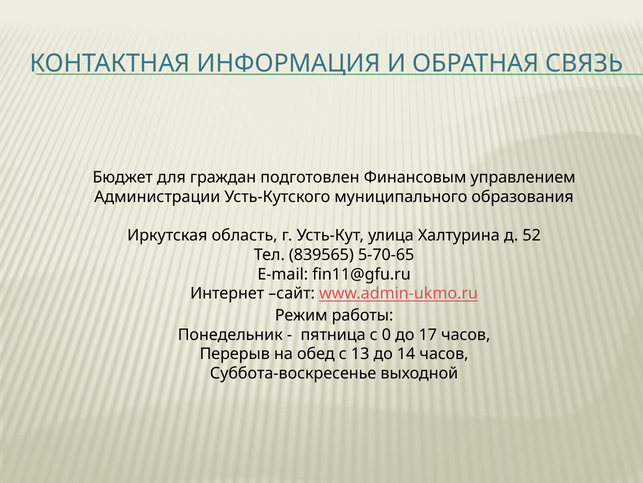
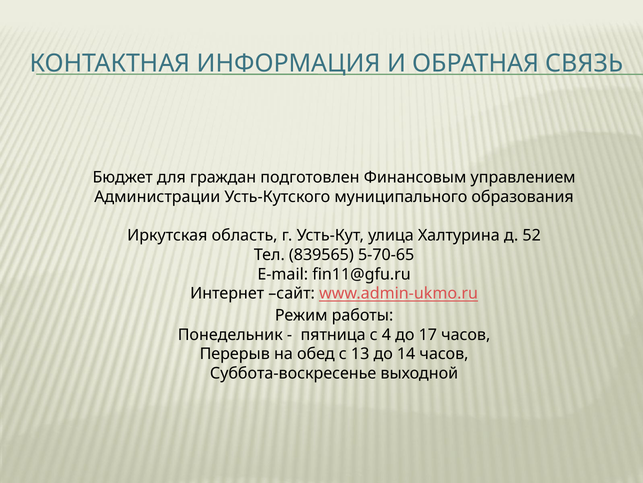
0: 0 -> 4
